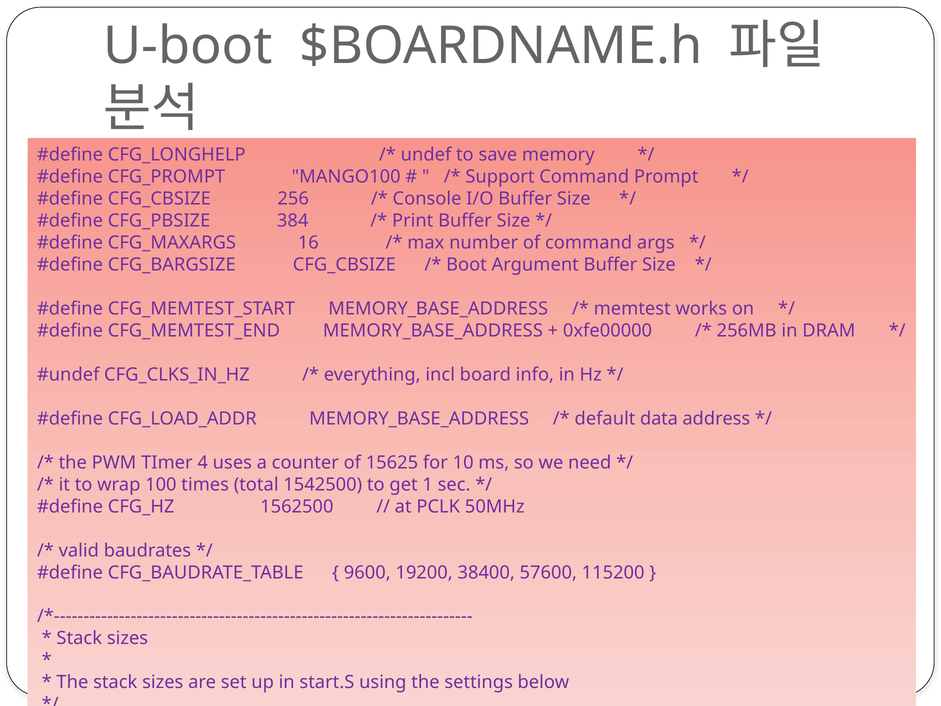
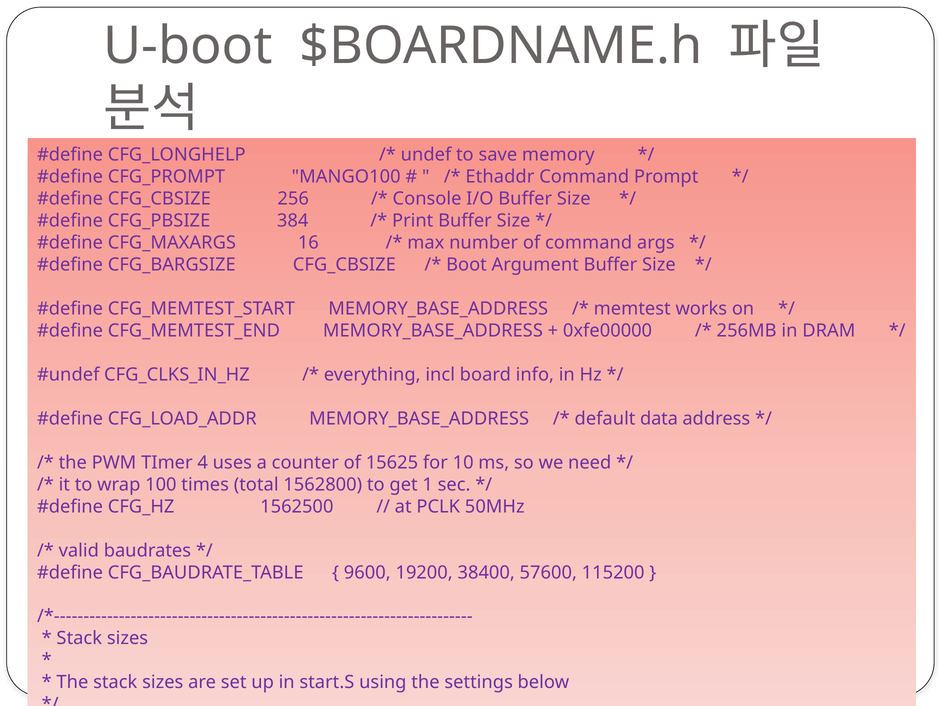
Support: Support -> Ethaddr
1542500: 1542500 -> 1562800
